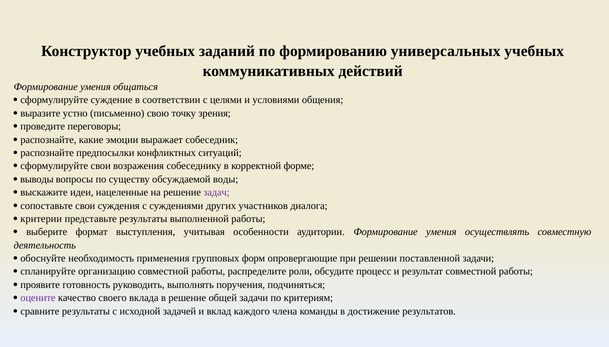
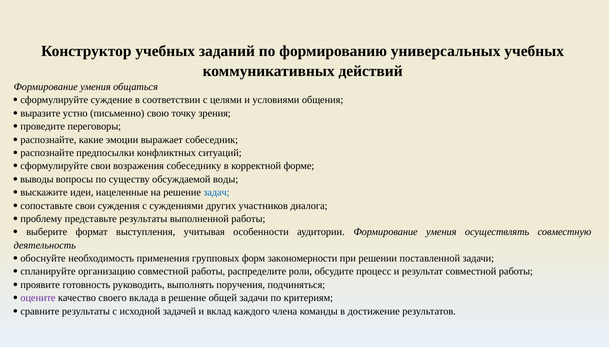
задач colour: purple -> blue
критерии: критерии -> проблему
опровергающие: опровергающие -> закономерности
